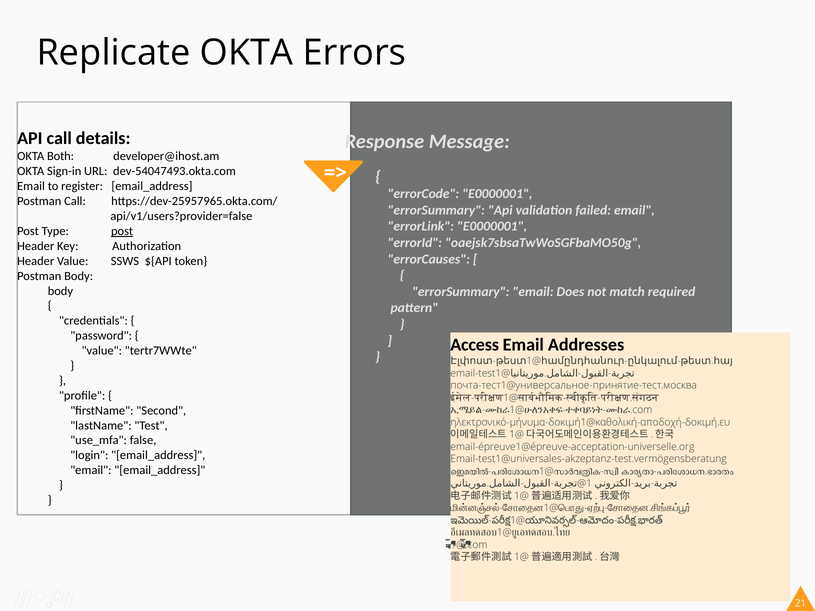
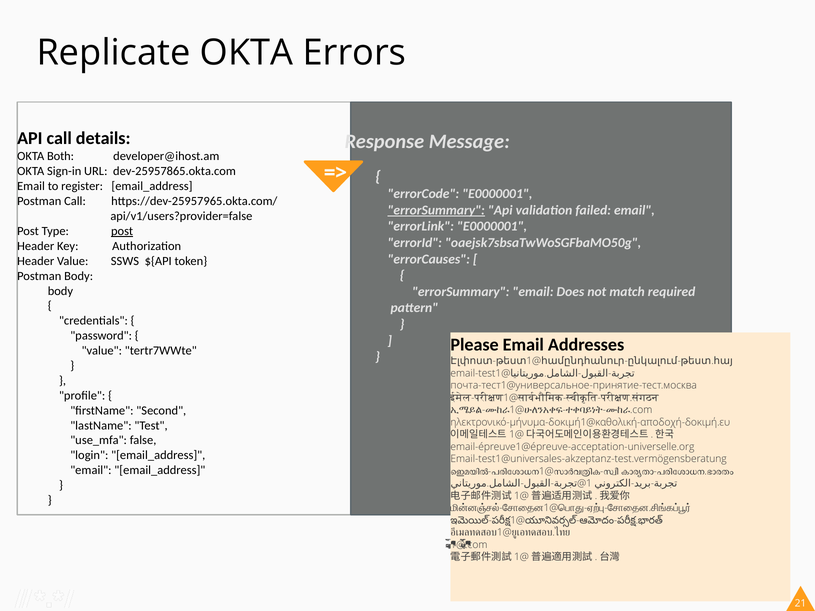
dev-54047493.okta.com: dev-54047493.okta.com -> dev-25957865.okta.com
errorSummary at (436, 210) underline: none -> present
Access: Access -> Please
